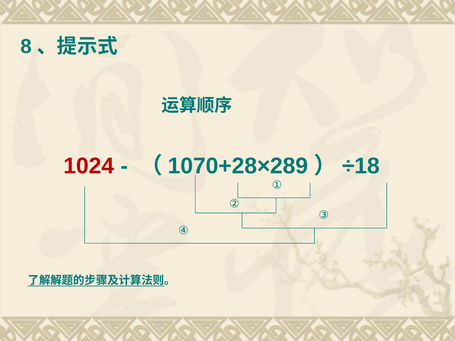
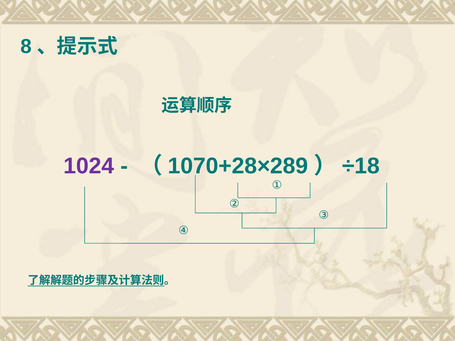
1024 colour: red -> purple
